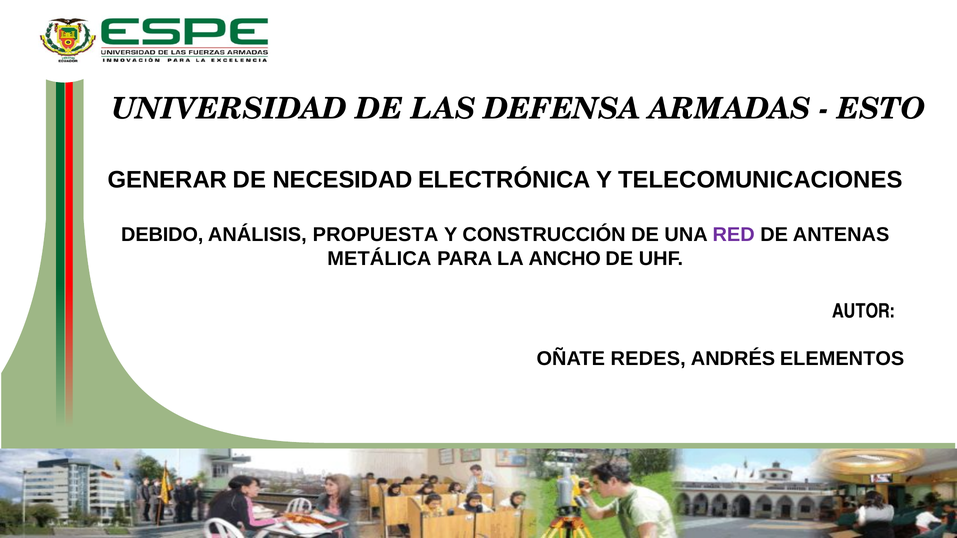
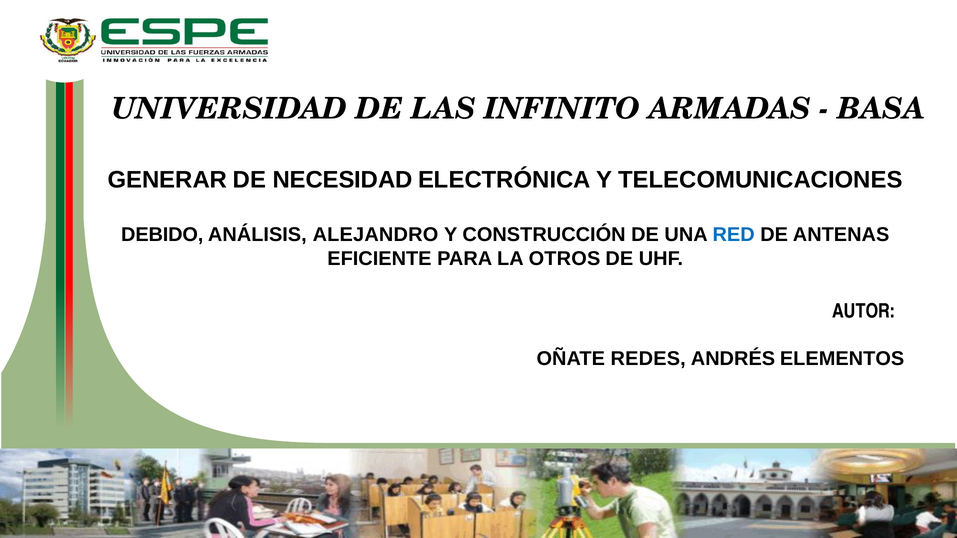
DEFENSA: DEFENSA -> INFINITO
ESTO: ESTO -> BASA
PROPUESTA: PROPUESTA -> ALEJANDRO
RED colour: purple -> blue
METÁLICA: METÁLICA -> EFICIENTE
ANCHO: ANCHO -> OTROS
